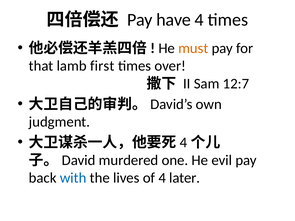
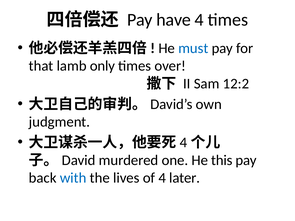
must colour: orange -> blue
first: first -> only
12:7: 12:7 -> 12:2
evil: evil -> this
